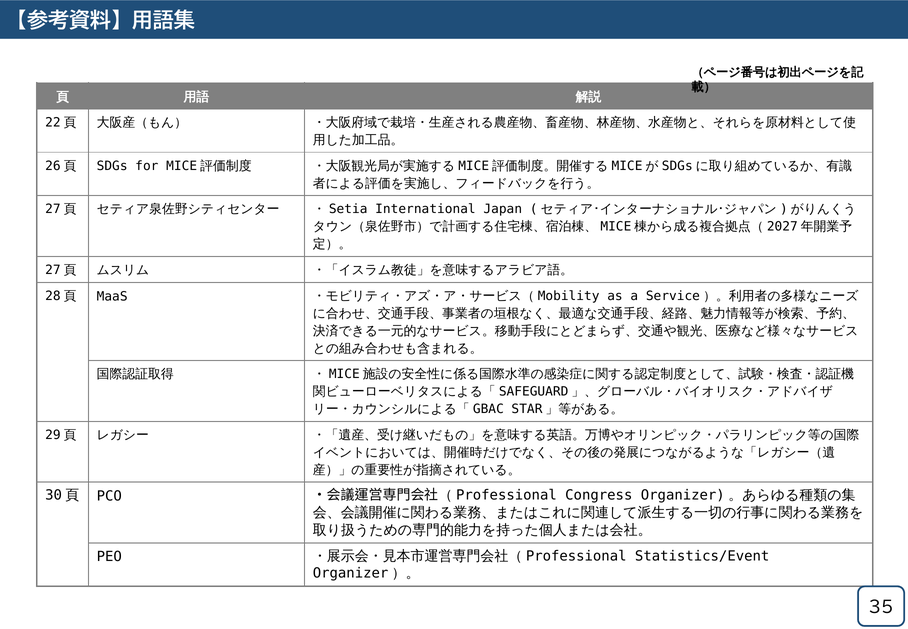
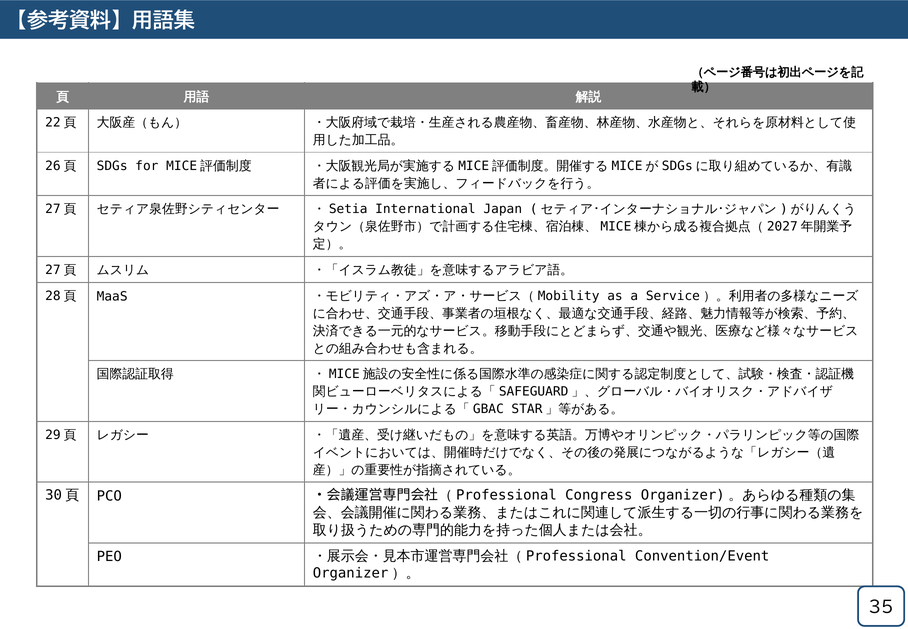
Statistics/Event: Statistics/Event -> Convention/Event
